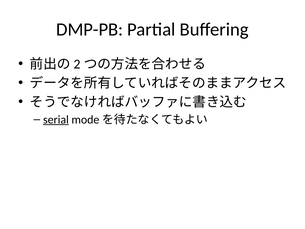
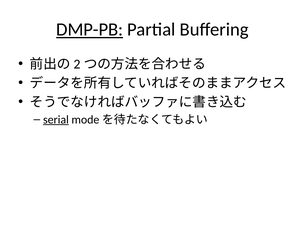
DMP-PB underline: none -> present
